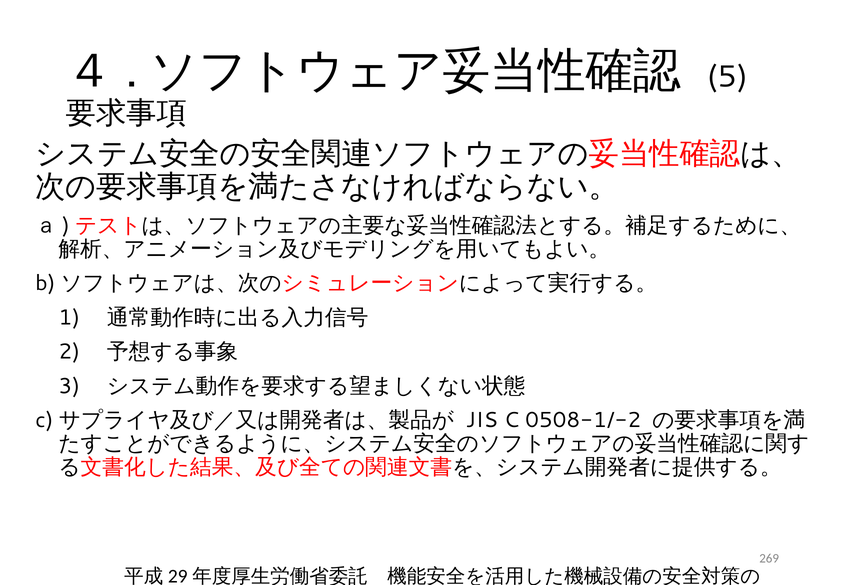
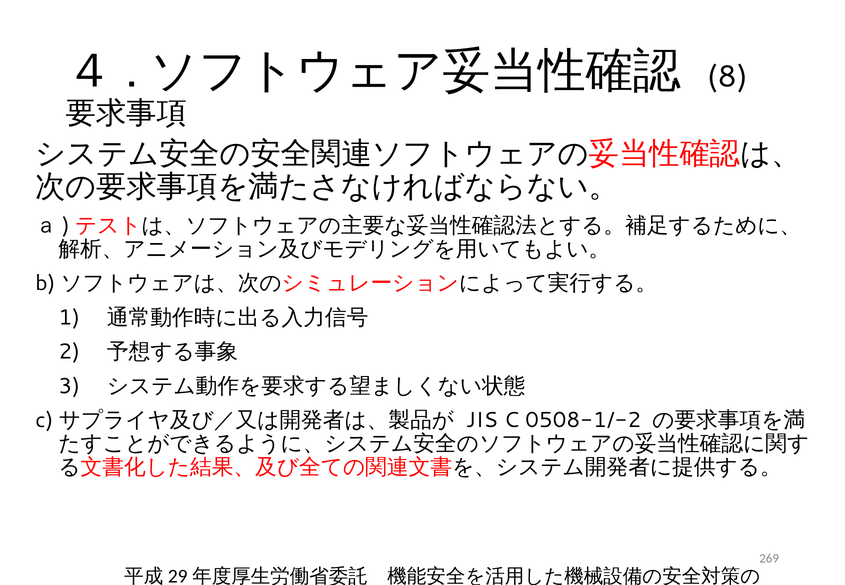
5: 5 -> 8
